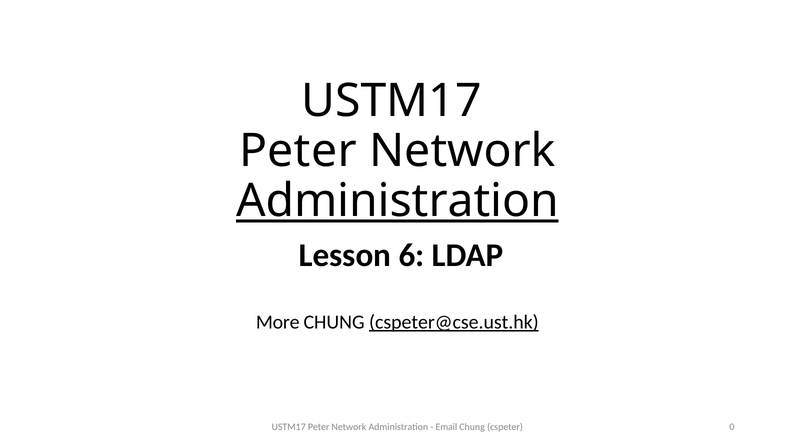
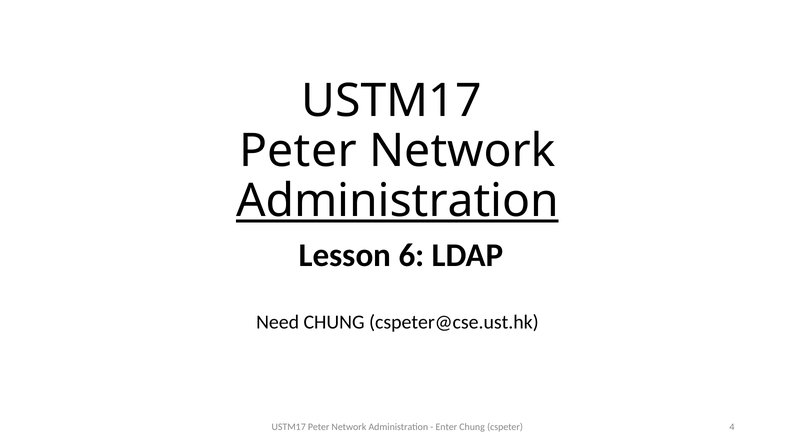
More: More -> Need
cspeter@cse.ust.hk underline: present -> none
Email: Email -> Enter
0: 0 -> 4
